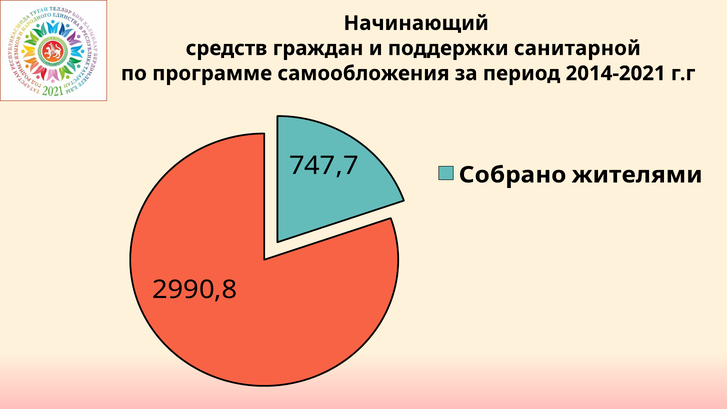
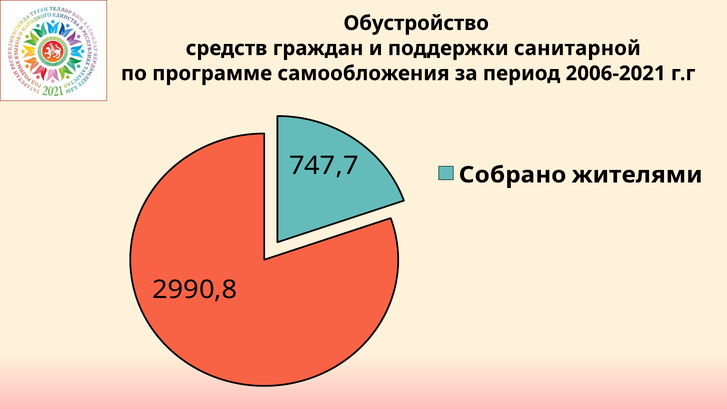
Начинающий: Начинающий -> Обустройство
2014-2021: 2014-2021 -> 2006-2021
